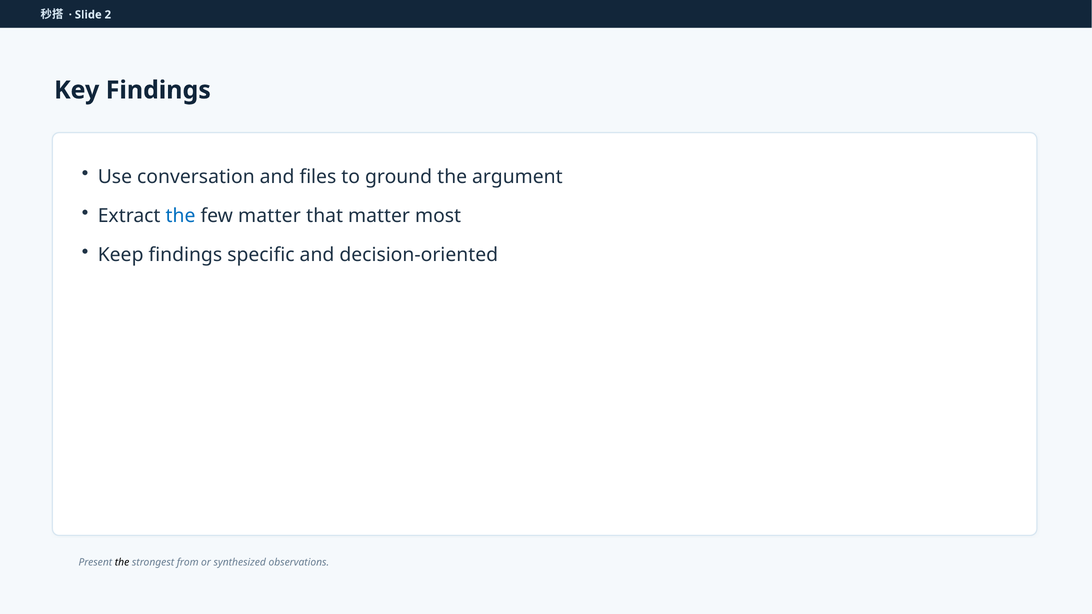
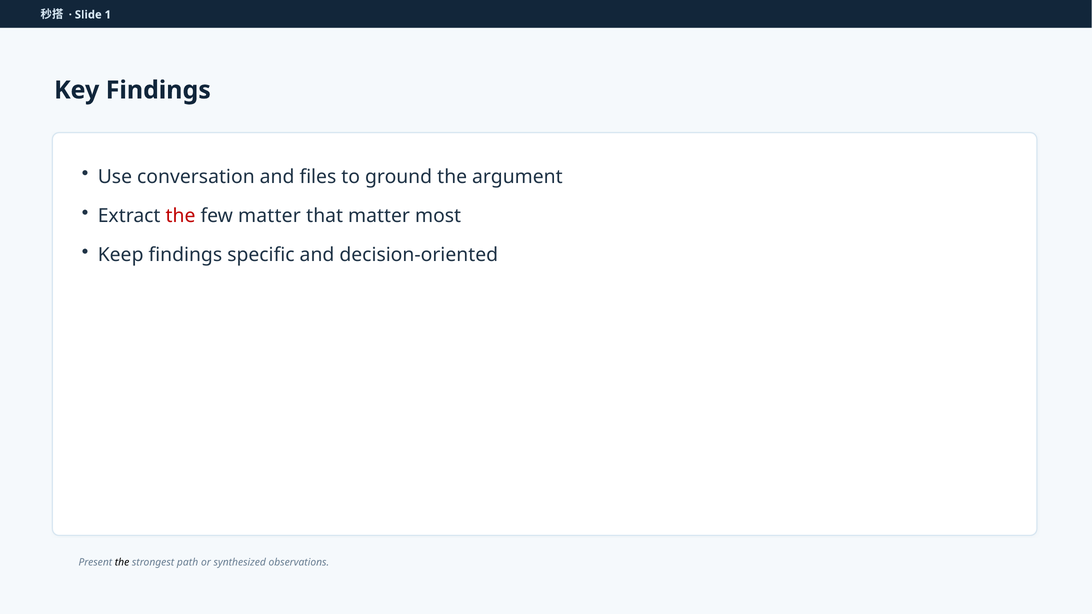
2: 2 -> 1
the at (181, 216) colour: blue -> red
from: from -> path
